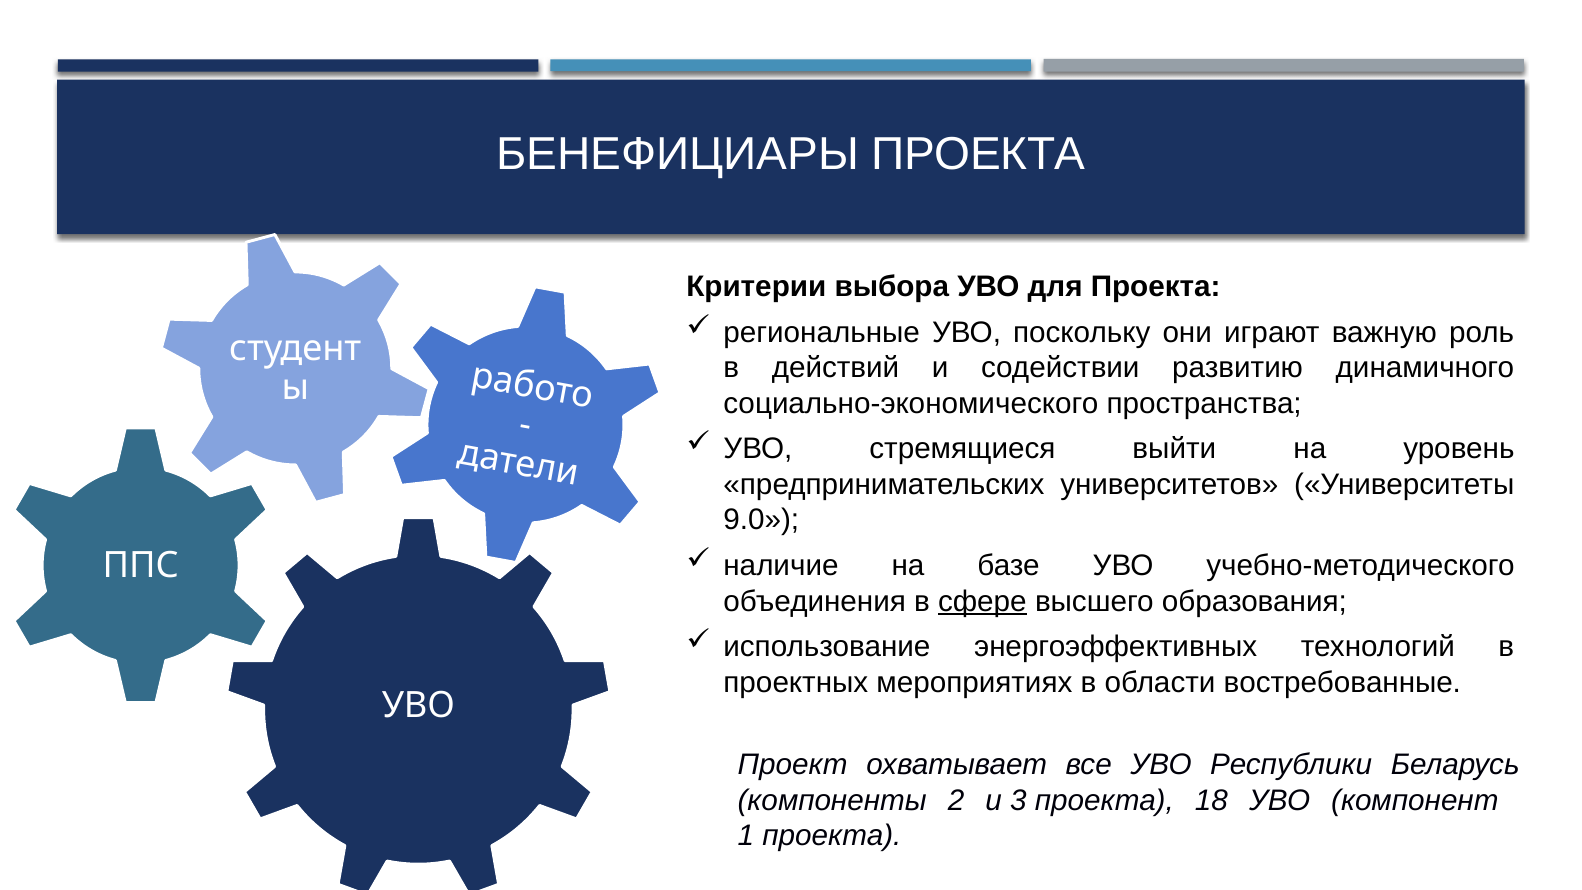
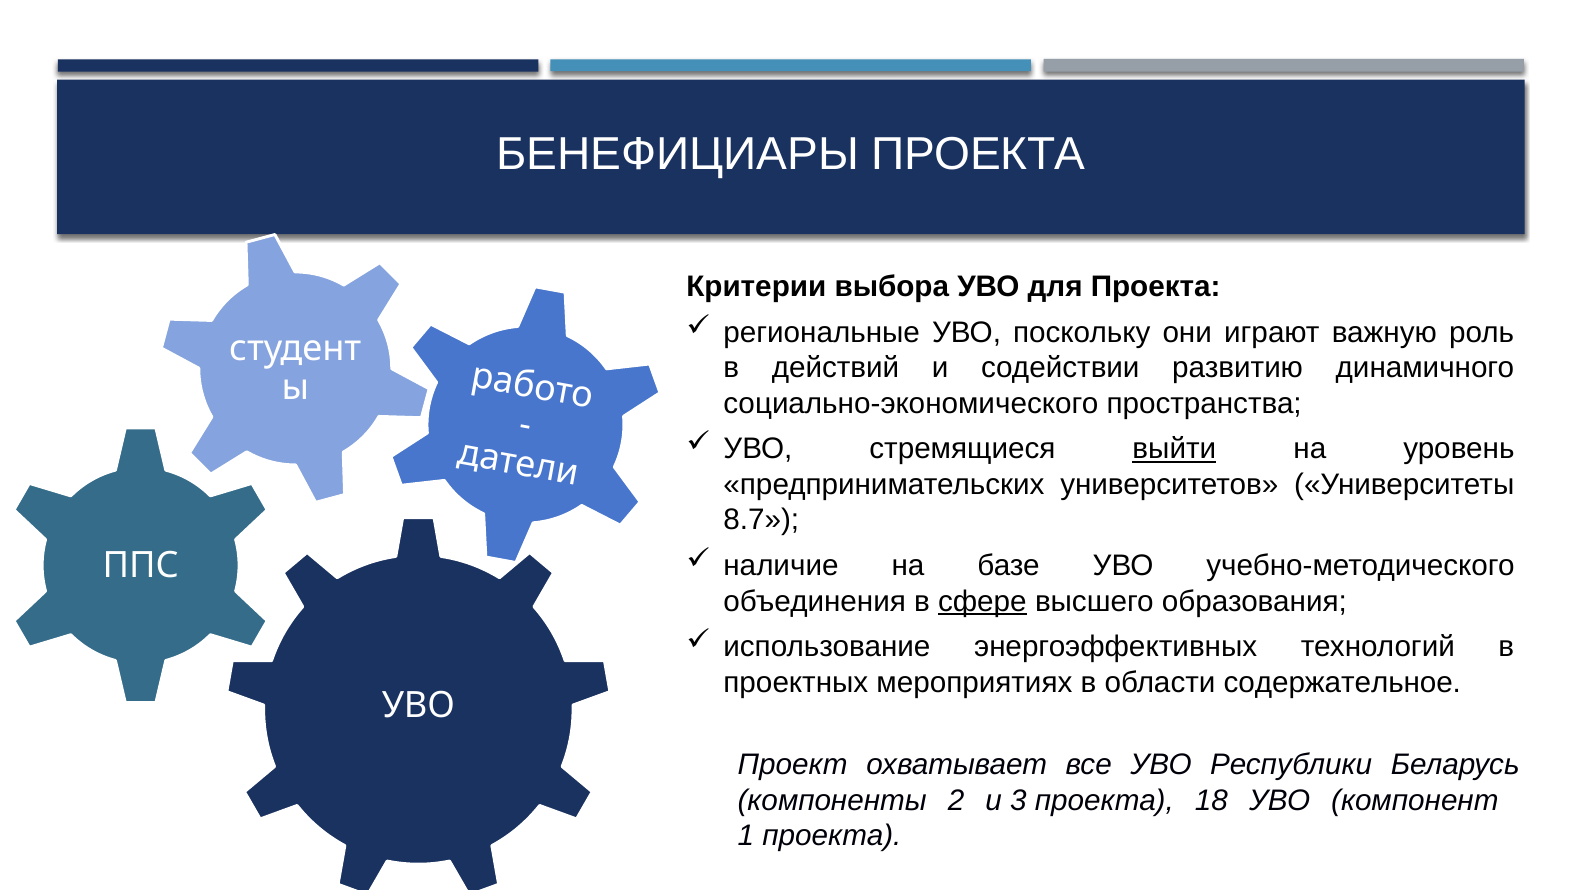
выйти underline: none -> present
9.0: 9.0 -> 8.7
востребованные: востребованные -> содержательное
